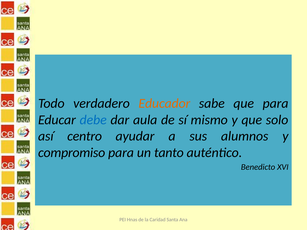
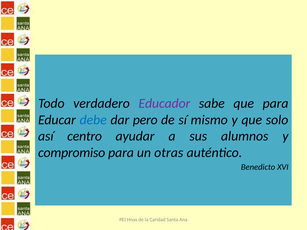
Educador colour: orange -> purple
aula: aula -> pero
tanto: tanto -> otras
